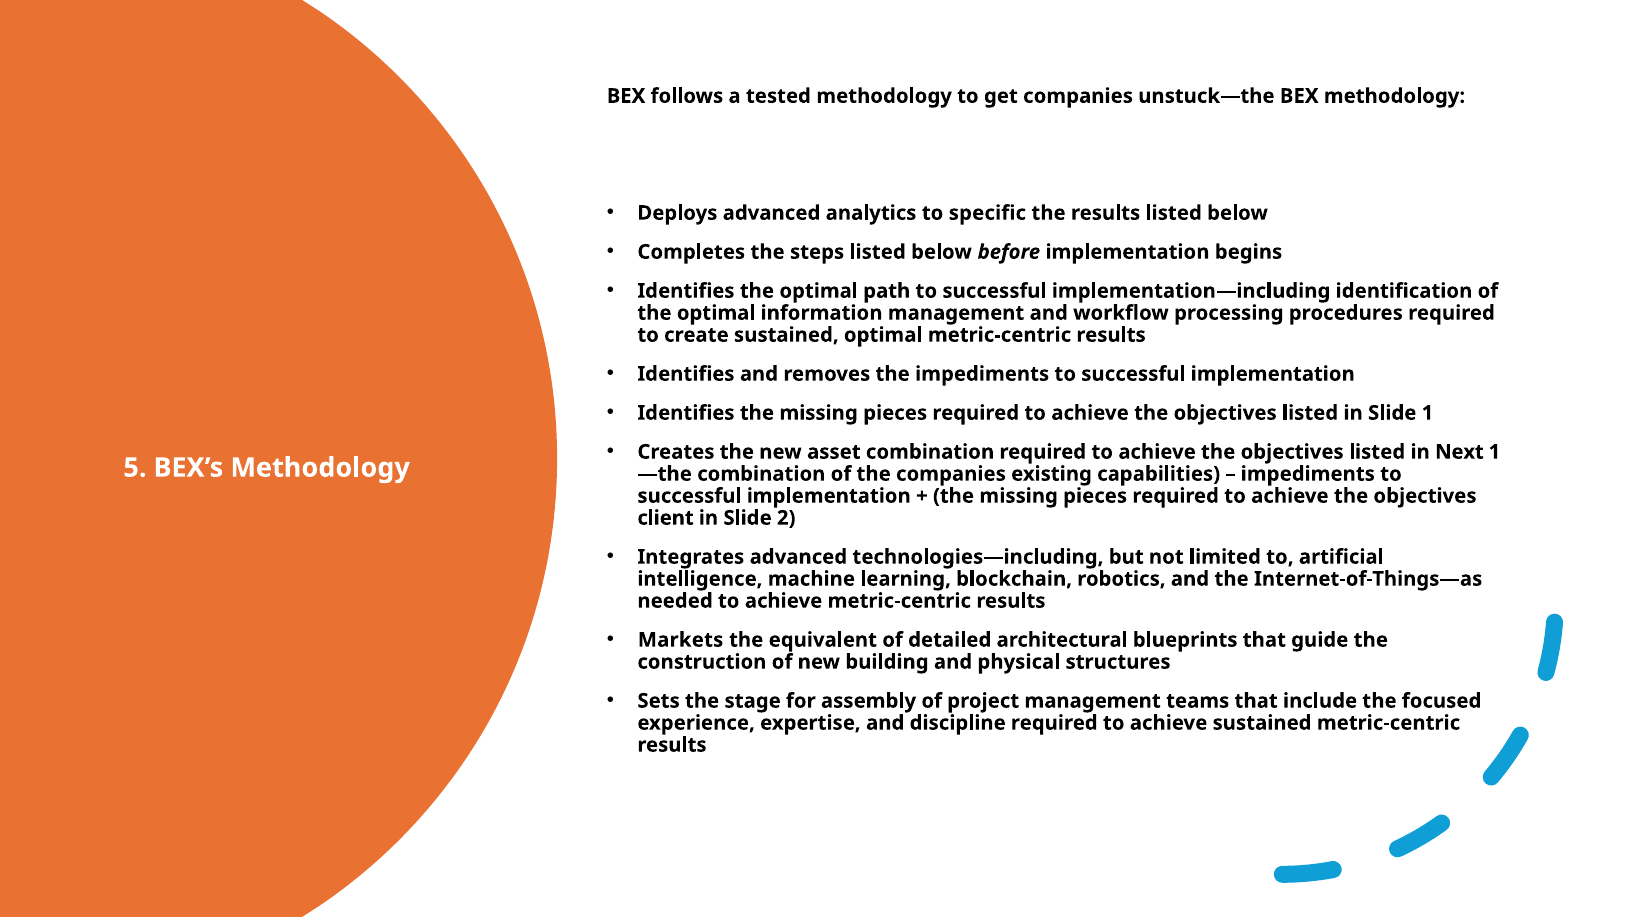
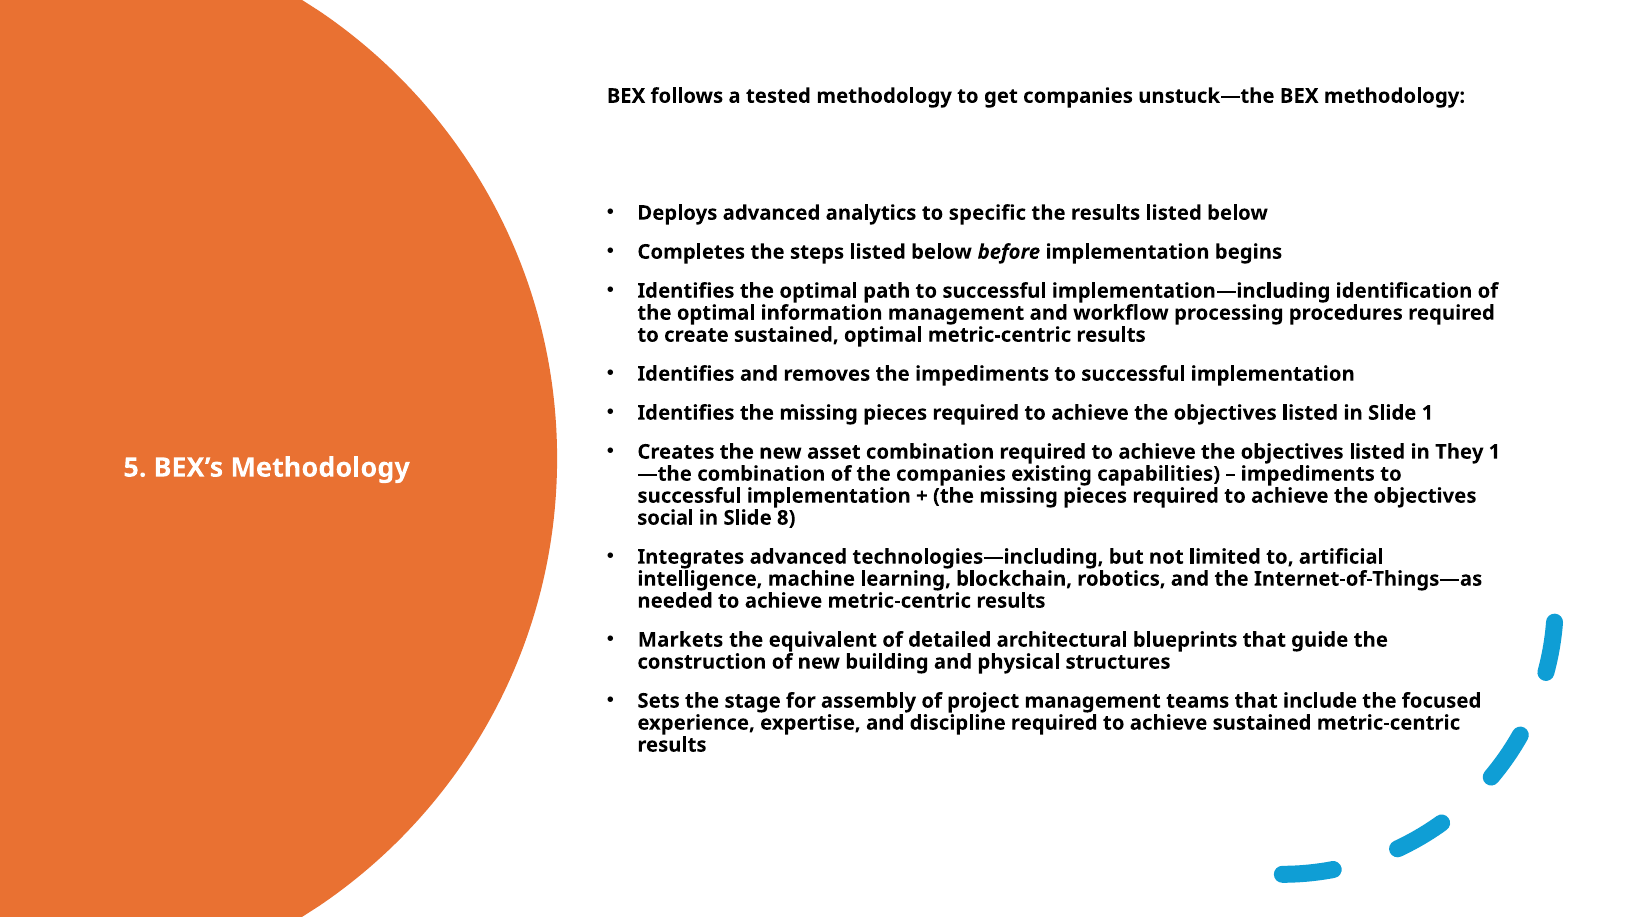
Next: Next -> They
client: client -> social
2: 2 -> 8
